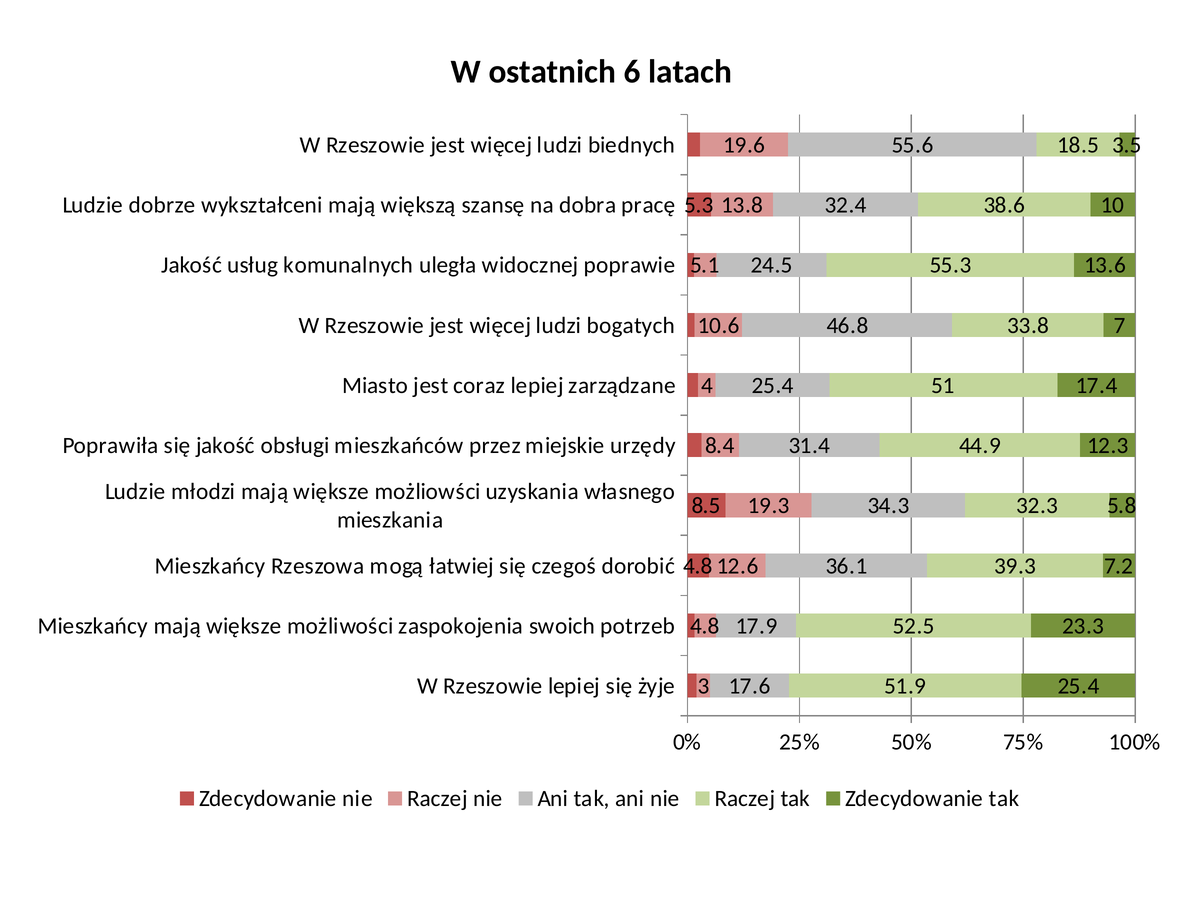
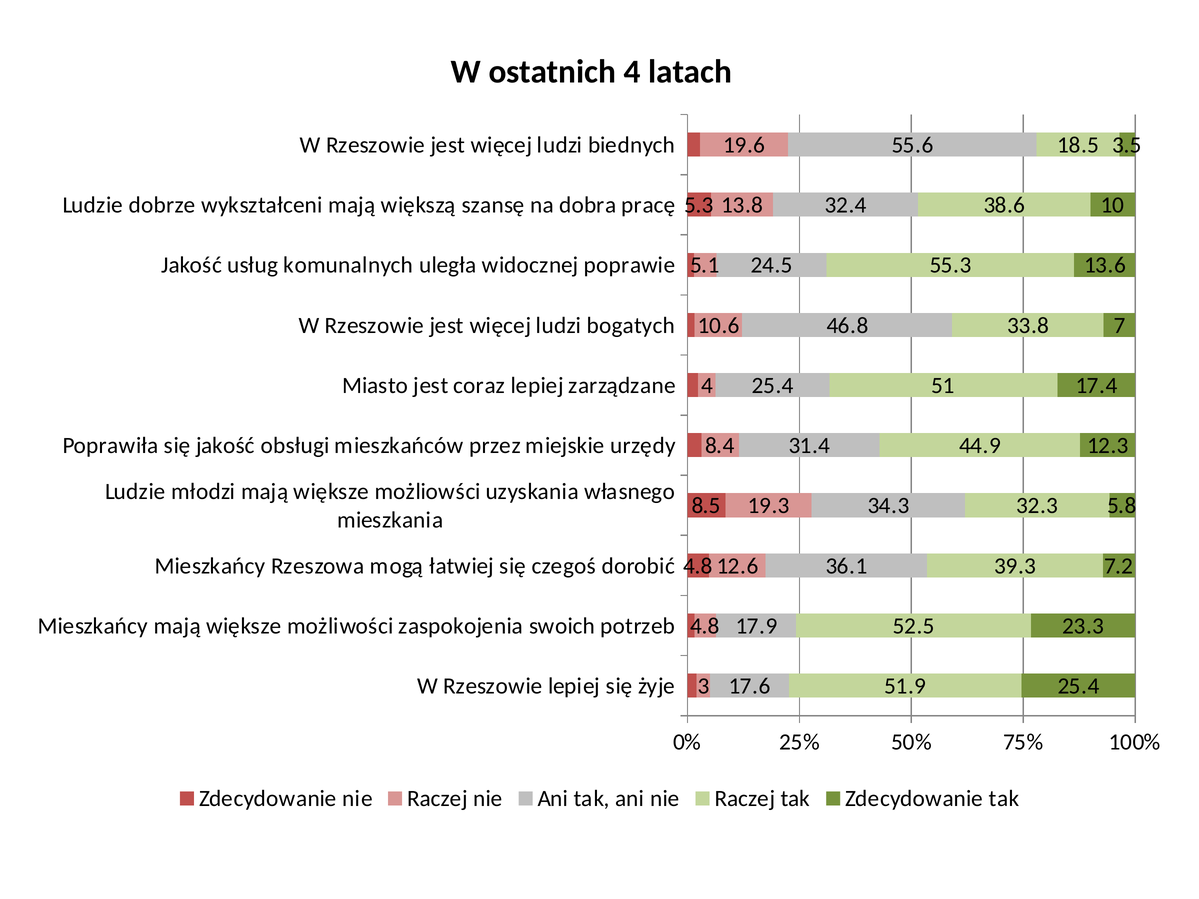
ostatnich 6: 6 -> 4
